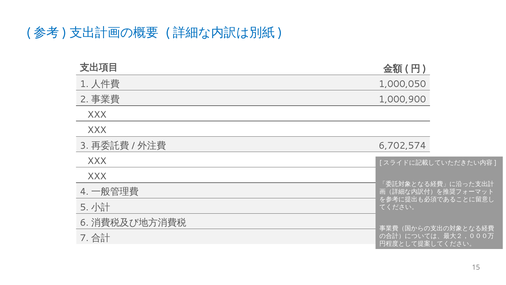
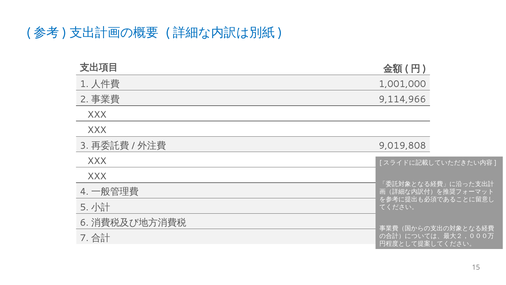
1,000,050: 1,000,050 -> 1,001,000
1,000,900: 1,000,900 -> 9,114,966
6,702,574: 6,702,574 -> 9,019,808
